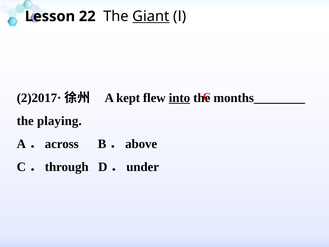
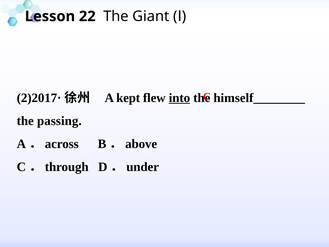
Giant underline: present -> none
months________: months________ -> himself________
playing: playing -> passing
